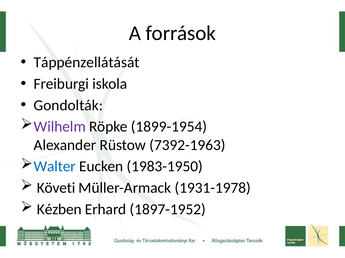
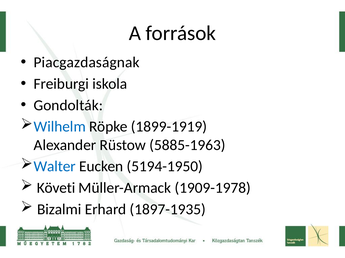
Táppénzellátását: Táppénzellátását -> Piacgazdaságnak
Wilhelm colour: purple -> blue
1899-1954: 1899-1954 -> 1899-1919
7392-1963: 7392-1963 -> 5885-1963
1983-1950: 1983-1950 -> 5194-1950
1931-1978: 1931-1978 -> 1909-1978
Kézben: Kézben -> Bizalmi
1897-1952: 1897-1952 -> 1897-1935
